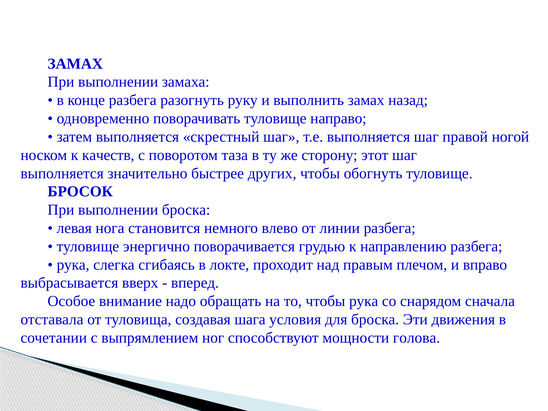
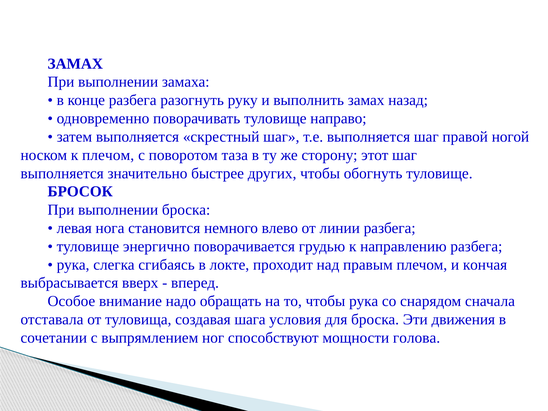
к качеств: качеств -> плечом
вправо: вправо -> кончая
